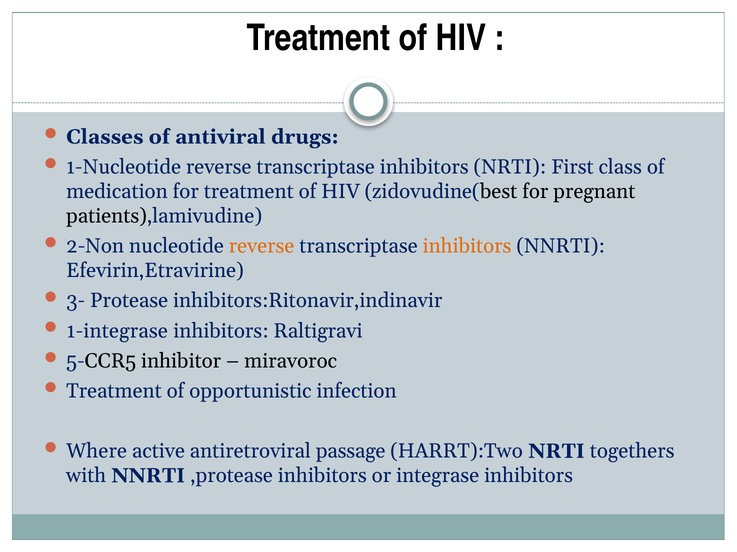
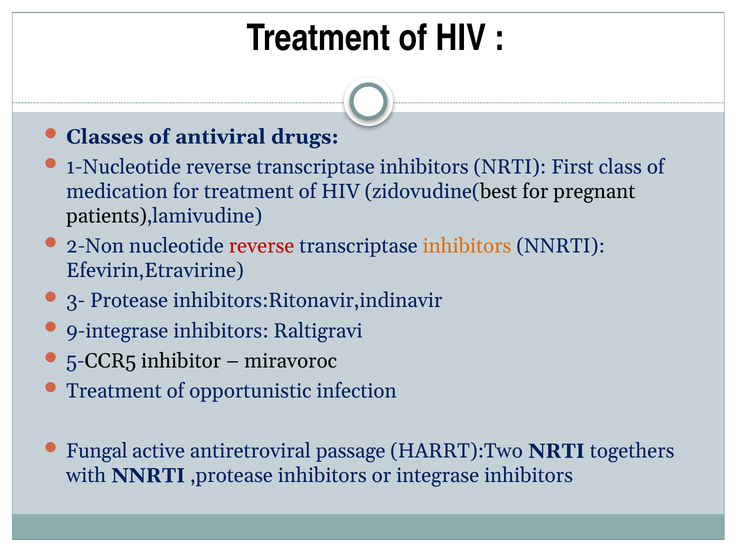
reverse at (262, 246) colour: orange -> red
1-integrase: 1-integrase -> 9-integrase
Where: Where -> Fungal
